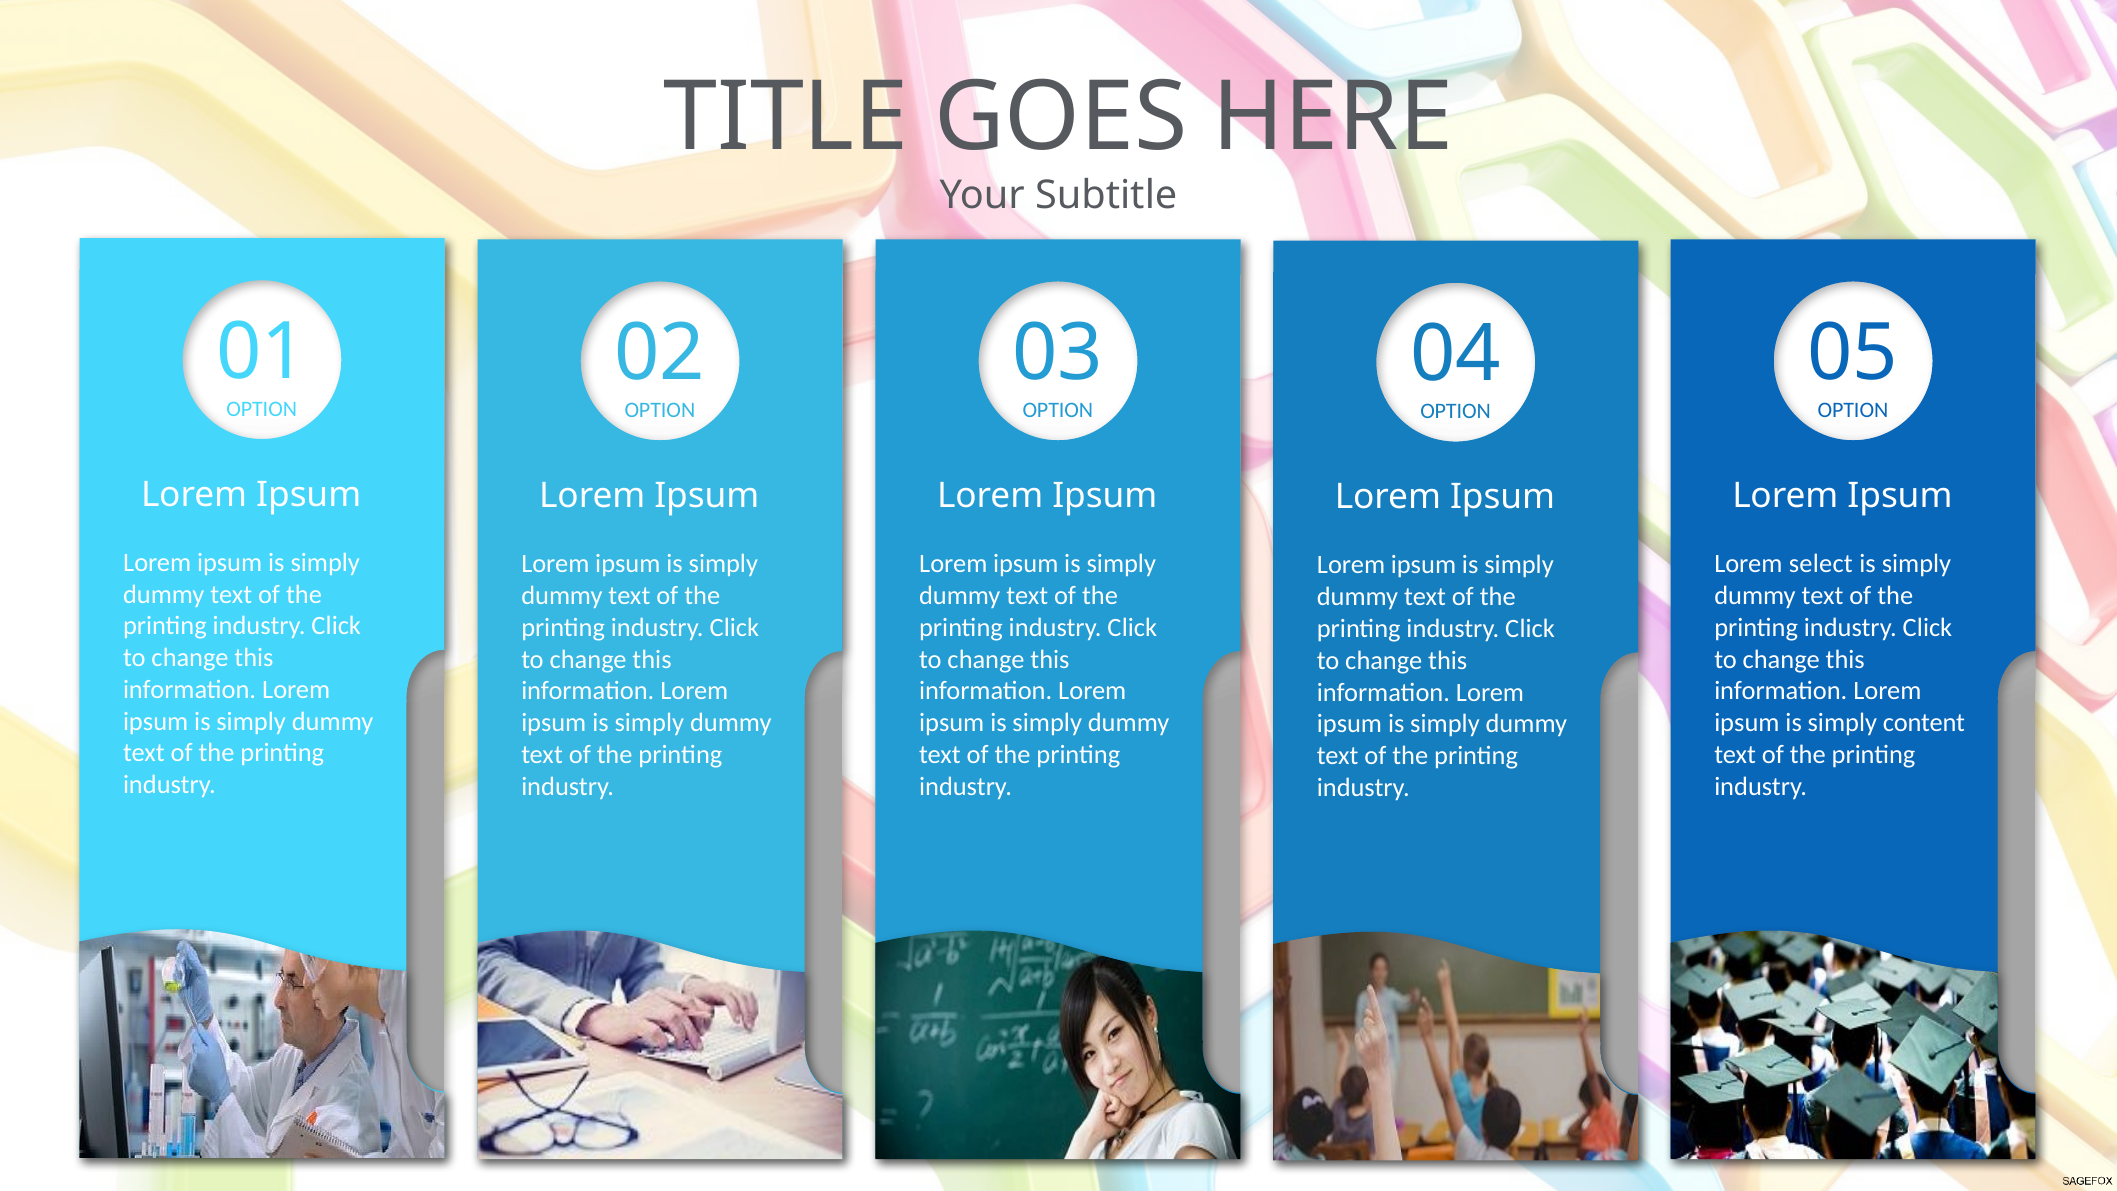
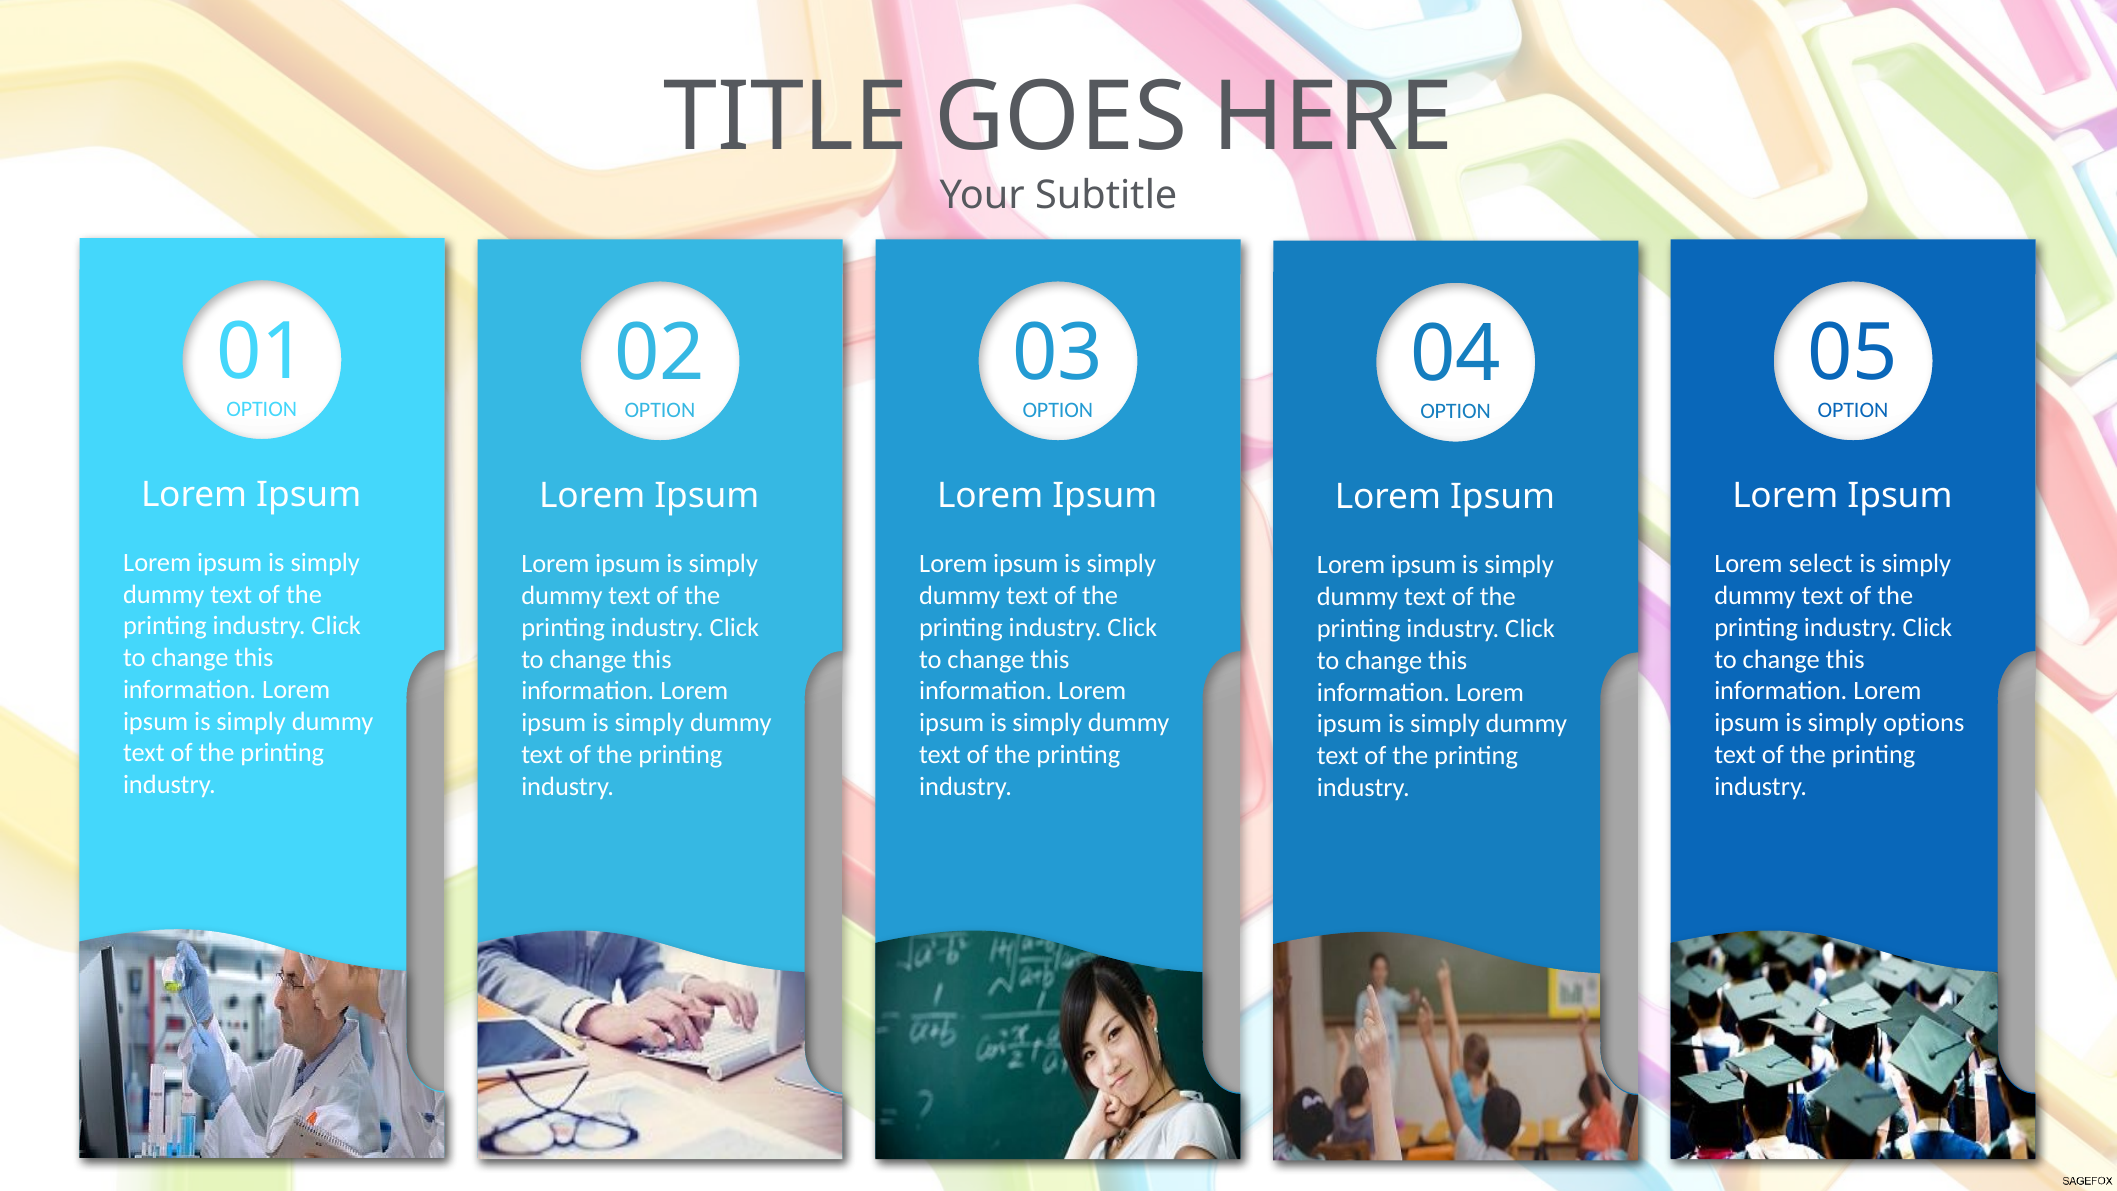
content: content -> options
